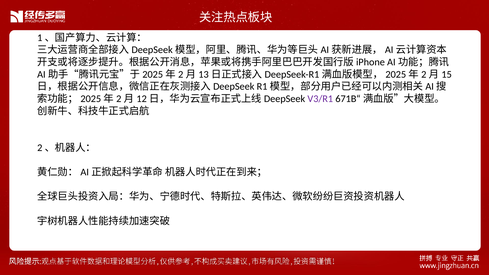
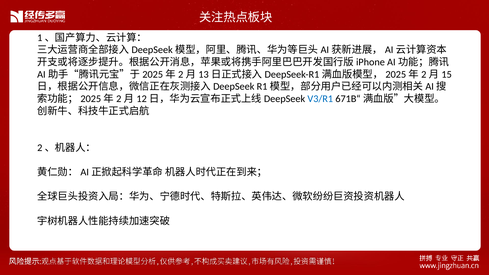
V3/R1 colour: purple -> blue
